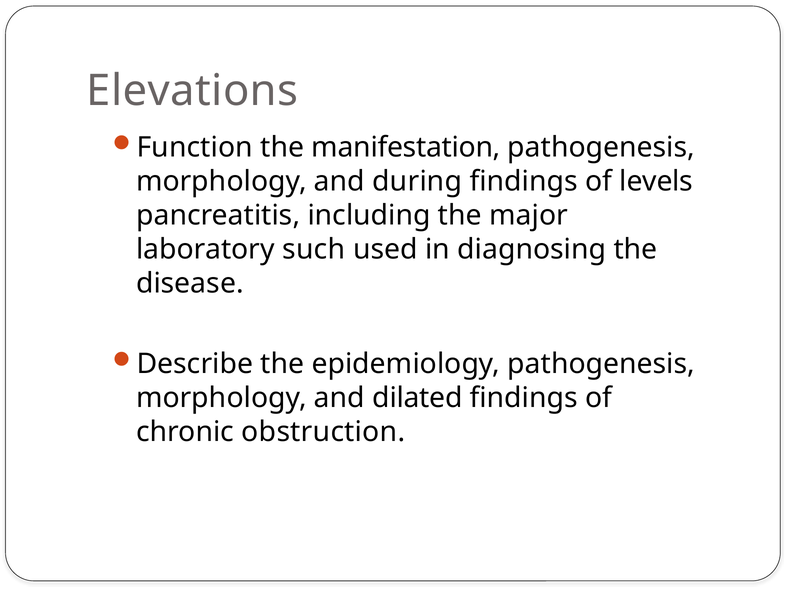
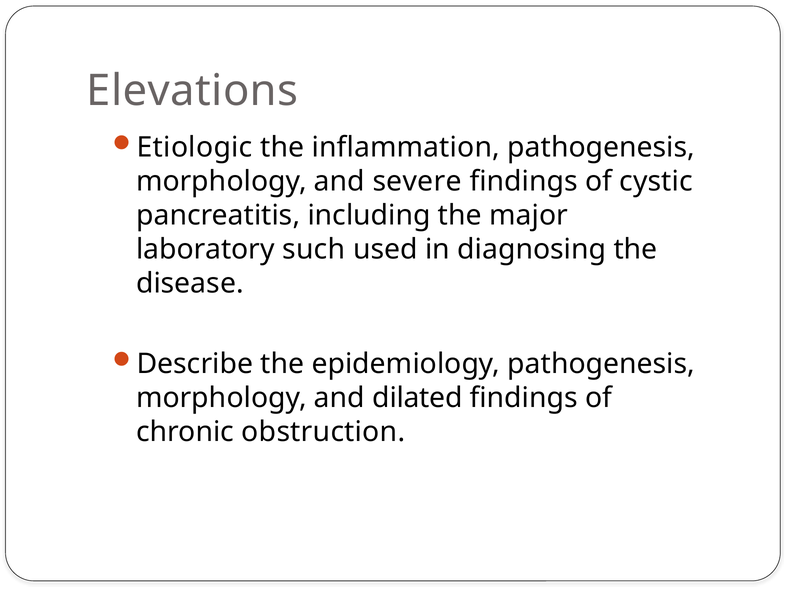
Function: Function -> Etiologic
manifestation: manifestation -> inflammation
during: during -> severe
levels: levels -> cystic
